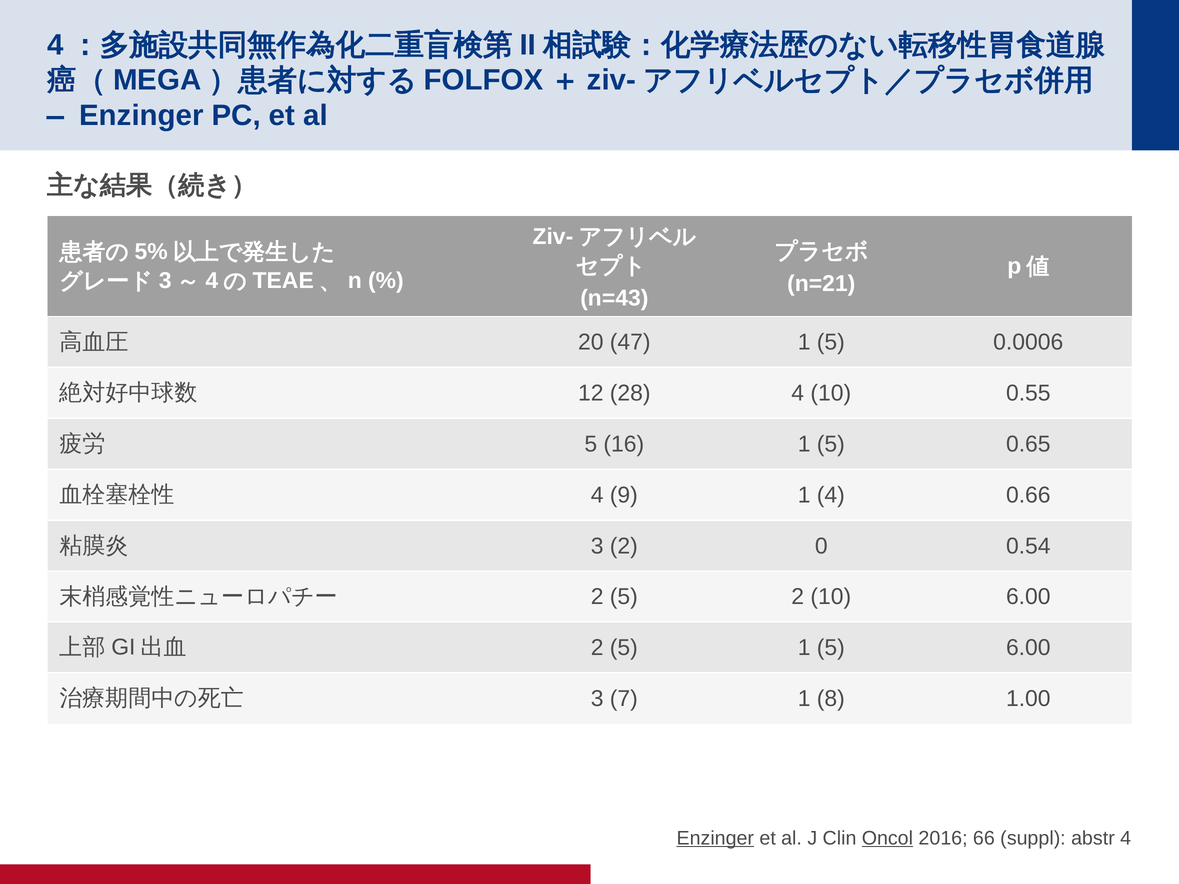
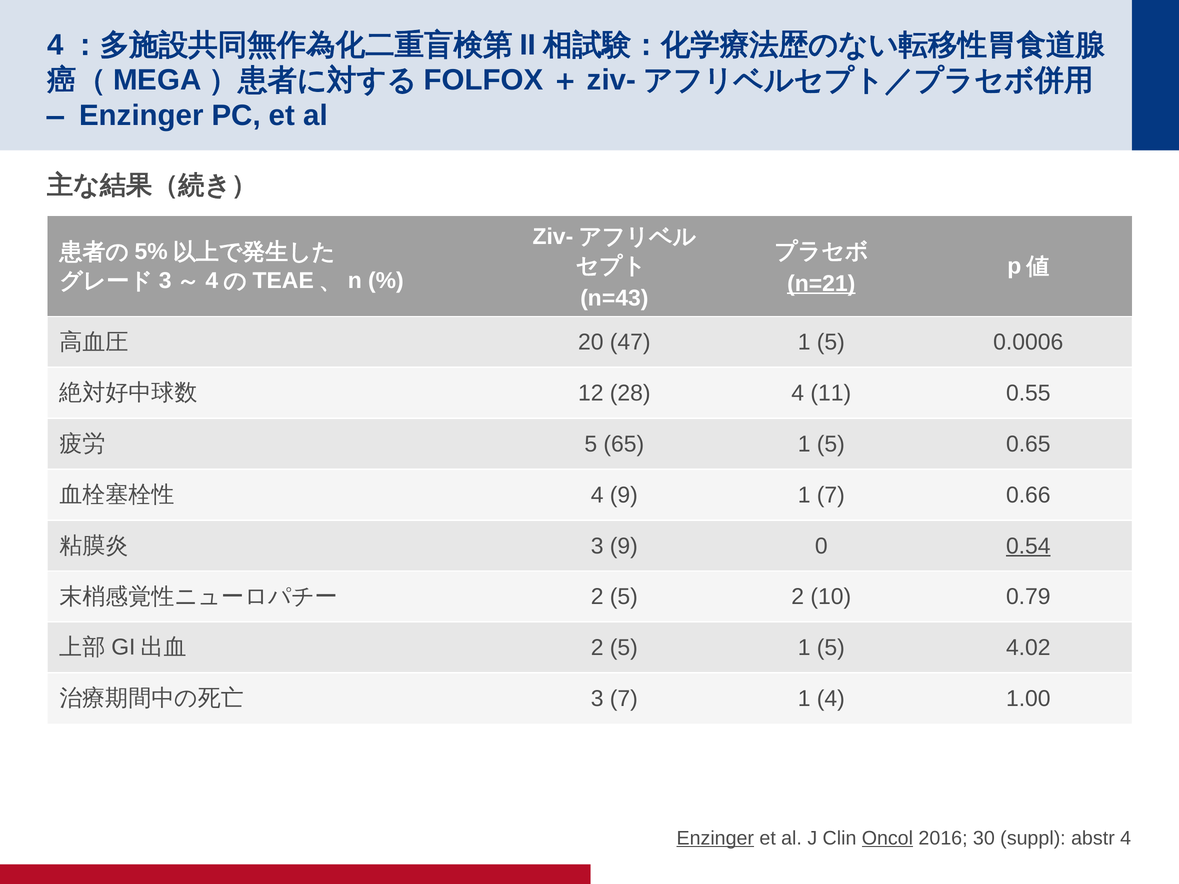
n=21 underline: none -> present
4 10: 10 -> 11
16: 16 -> 65
1 4: 4 -> 7
3 2: 2 -> 9
0.54 underline: none -> present
10 6.00: 6.00 -> 0.79
5 6.00: 6.00 -> 4.02
1 8: 8 -> 4
66: 66 -> 30
